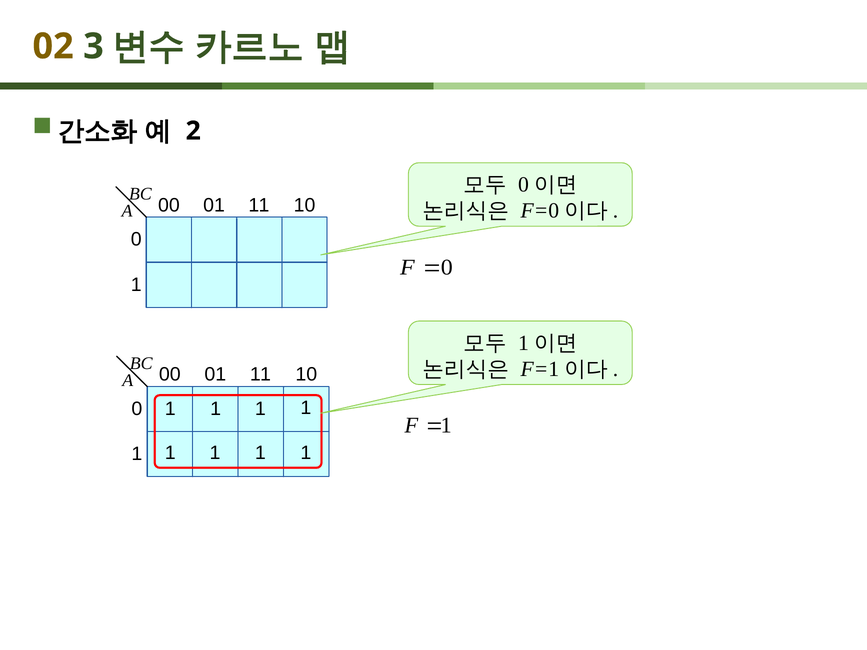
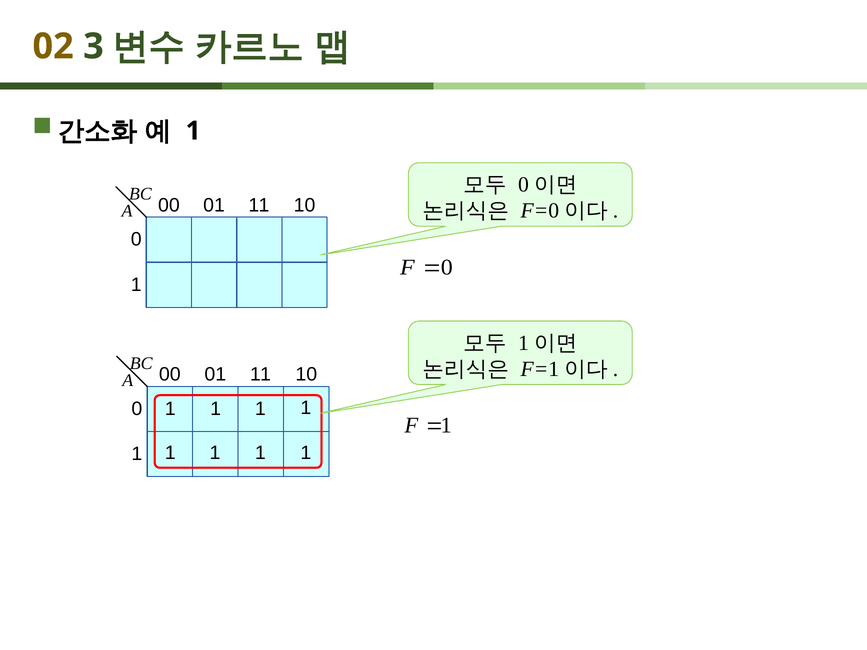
2 at (193, 131): 2 -> 1
